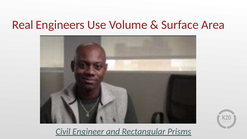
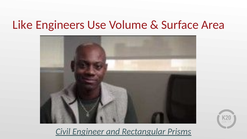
Real: Real -> Like
